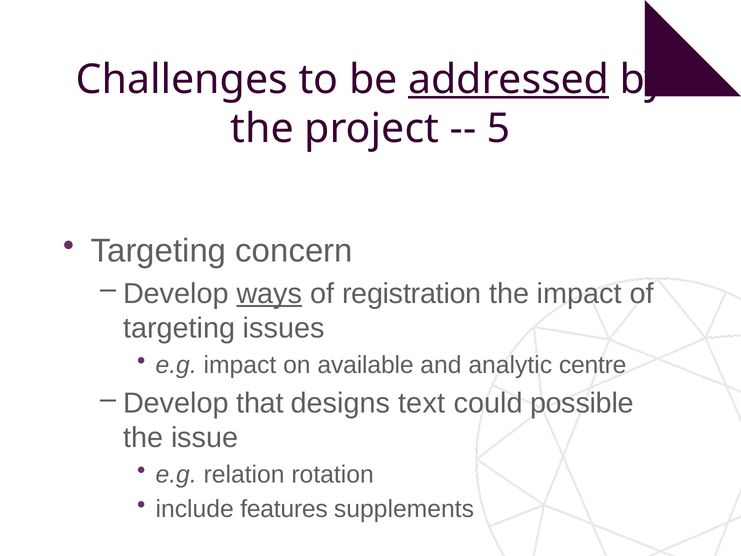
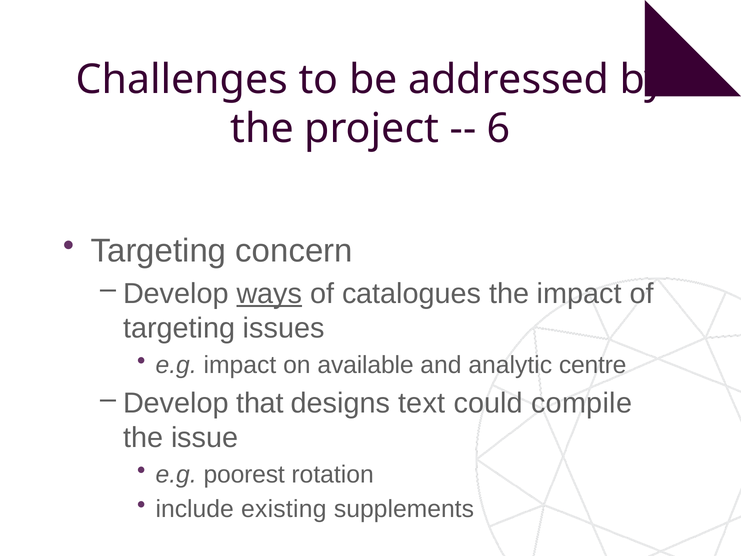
addressed underline: present -> none
5: 5 -> 6
registration: registration -> catalogues
possible: possible -> compile
relation: relation -> poorest
features: features -> existing
